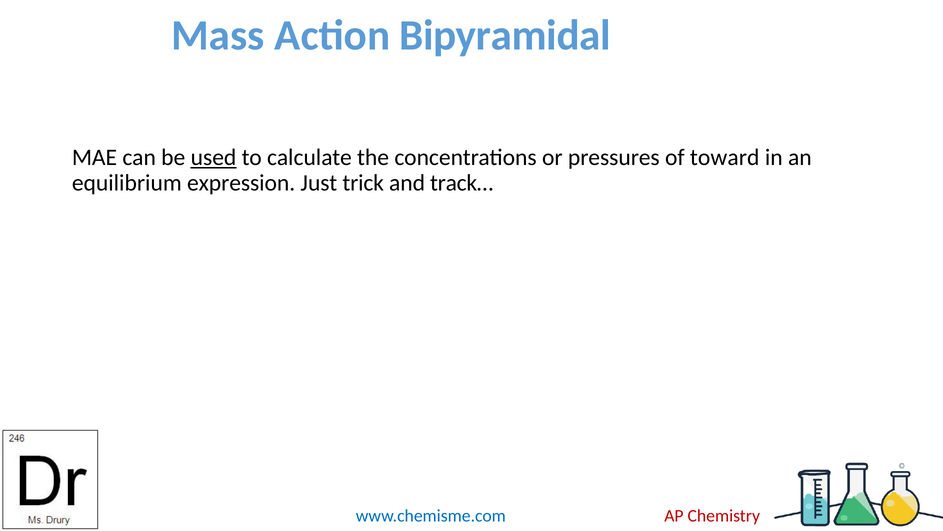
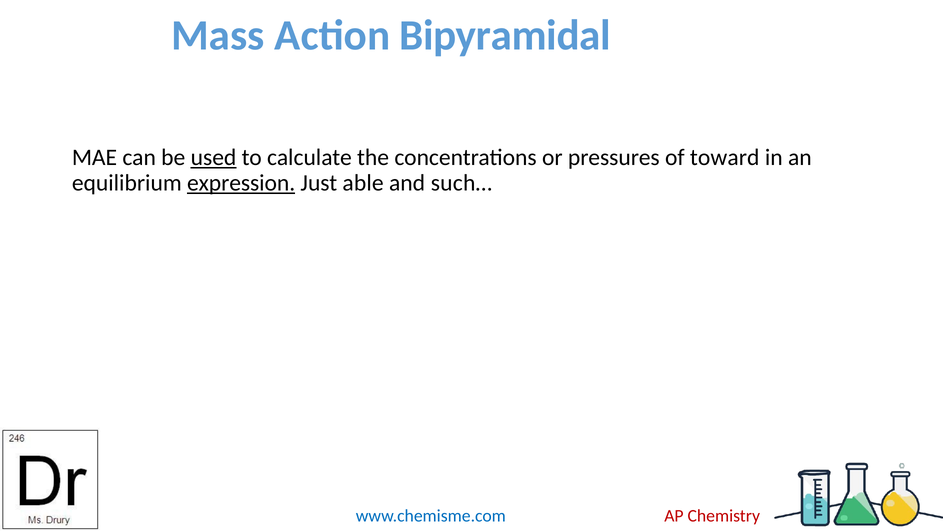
expression underline: none -> present
trick: trick -> able
track…: track… -> such…
